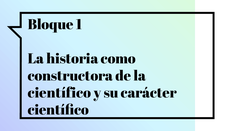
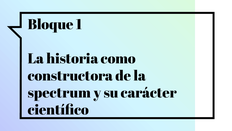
científico at (59, 93): científico -> spectrum
